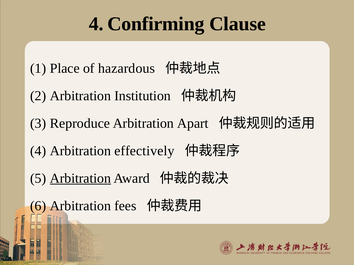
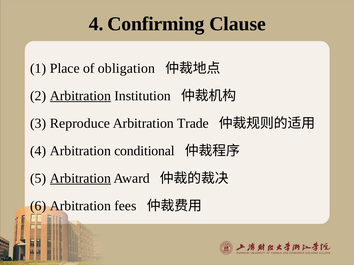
hazardous: hazardous -> obligation
Arbitration at (80, 96) underline: none -> present
Apart: Apart -> Trade
effectively: effectively -> conditional
